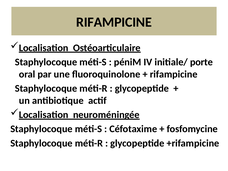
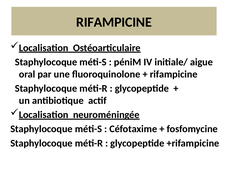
porte: porte -> aigue
